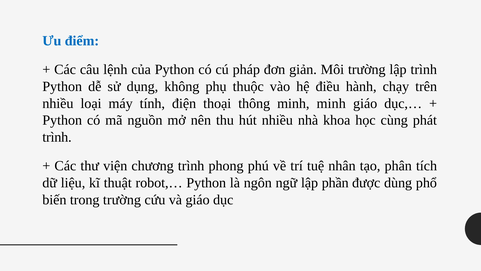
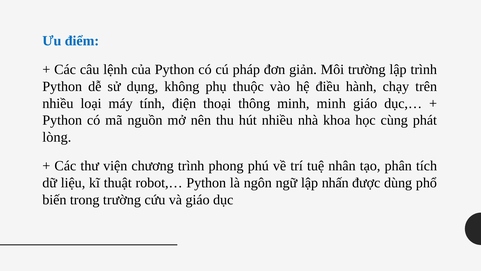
trình at (57, 137): trình -> lòng
phần: phần -> nhấn
